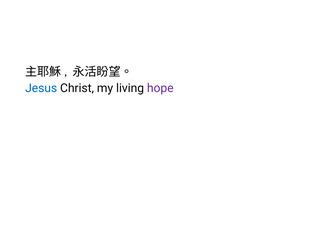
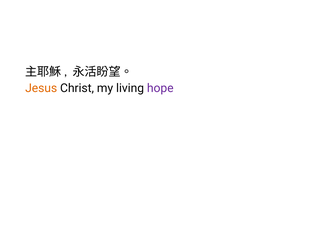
Jesus colour: blue -> orange
